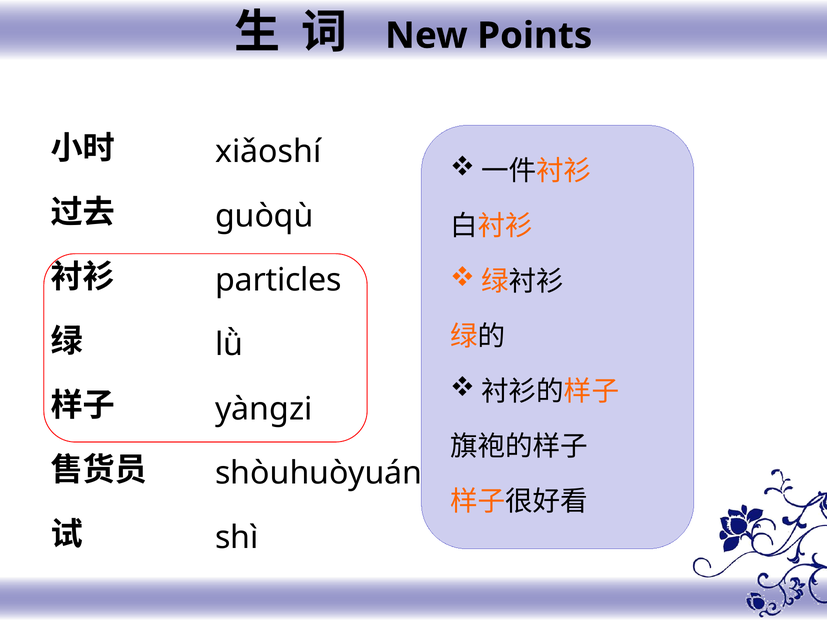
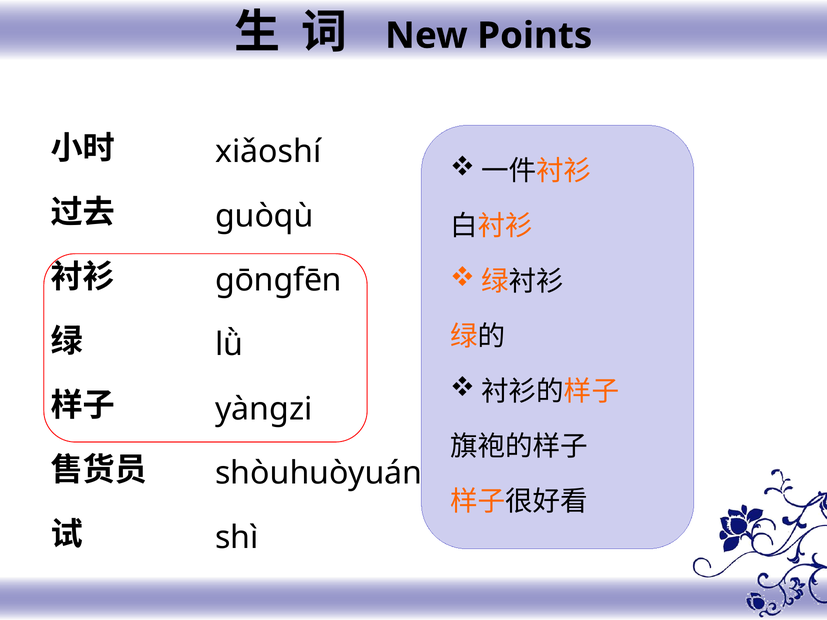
particles: particles -> ɡōngfēn
